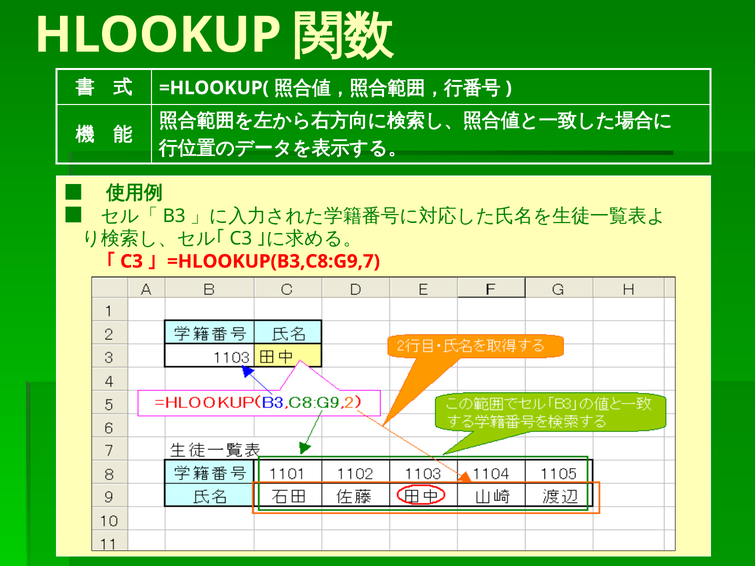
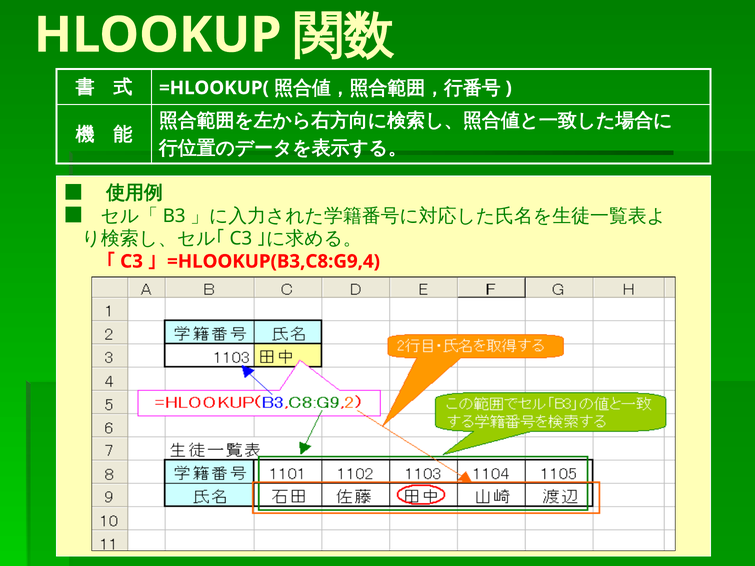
=HLOOKUP(B3,C8:G9,7: =HLOOKUP(B3,C8:G9,7 -> =HLOOKUP(B3,C8:G9,4
